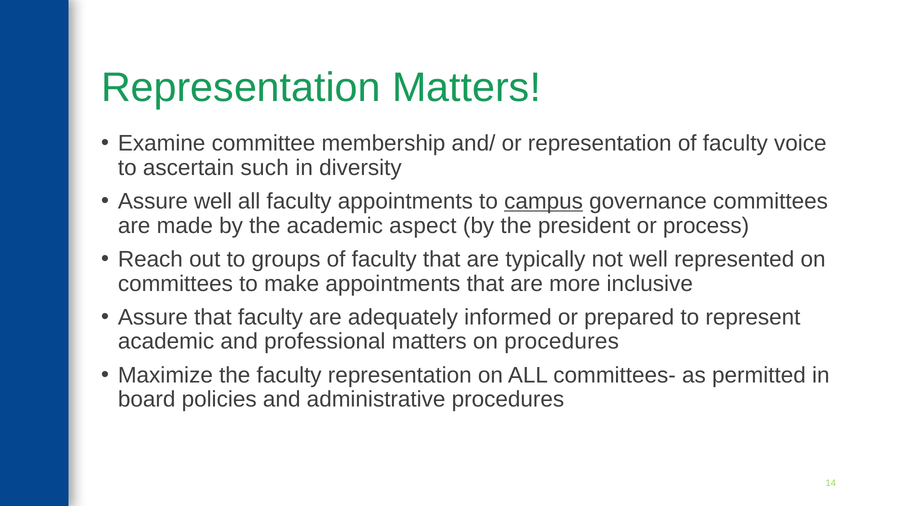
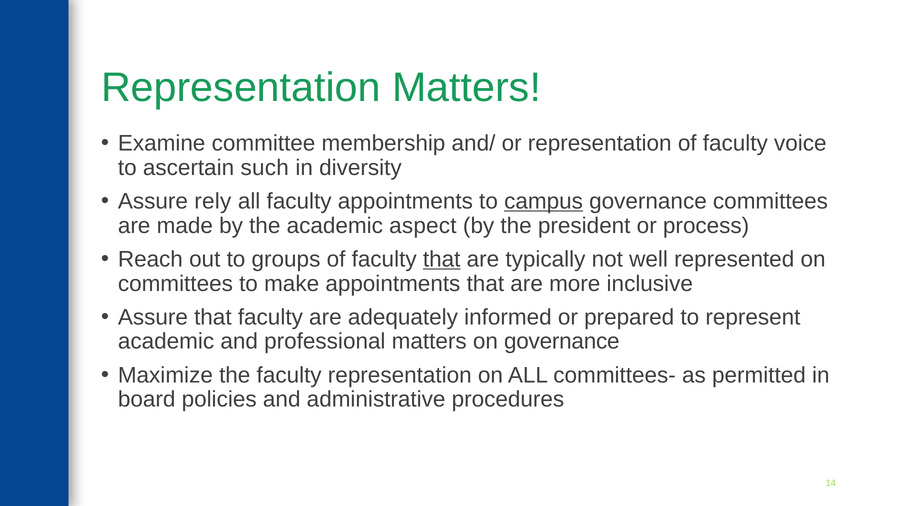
Assure well: well -> rely
that at (442, 259) underline: none -> present
on procedures: procedures -> governance
